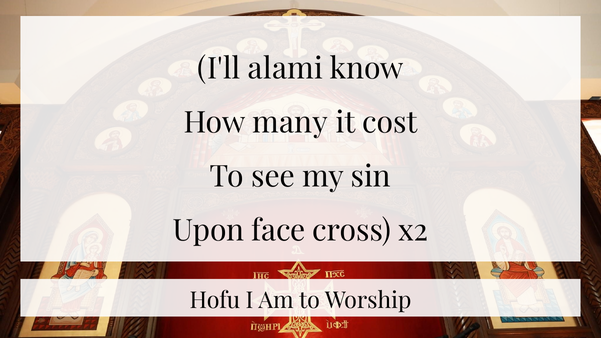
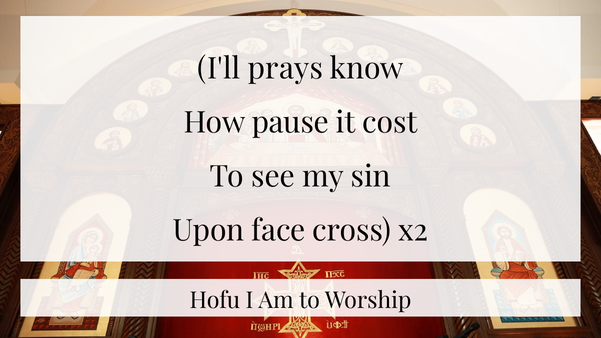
alami: alami -> prays
many: many -> pause
